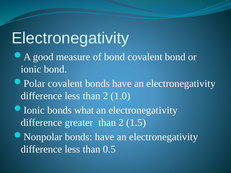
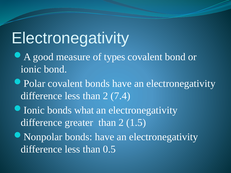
of bond: bond -> types
1.0: 1.0 -> 7.4
